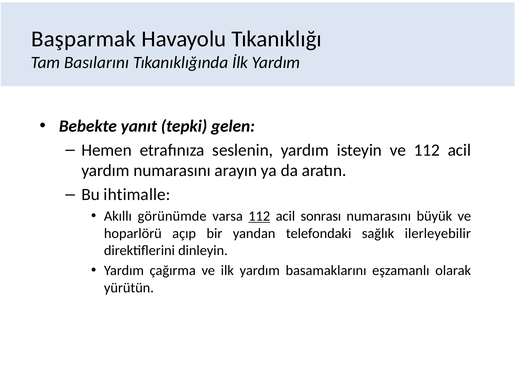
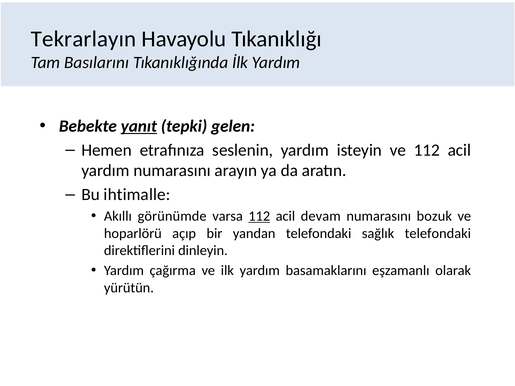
Başparmak: Başparmak -> Tekrarlayın
yanıt underline: none -> present
sonrası: sonrası -> devam
büyük: büyük -> bozuk
sağlık ilerleyebilir: ilerleyebilir -> telefondaki
